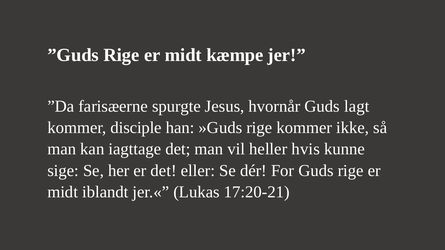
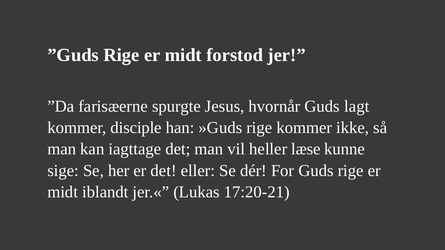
kæmpe: kæmpe -> forstod
hvis: hvis -> læse
